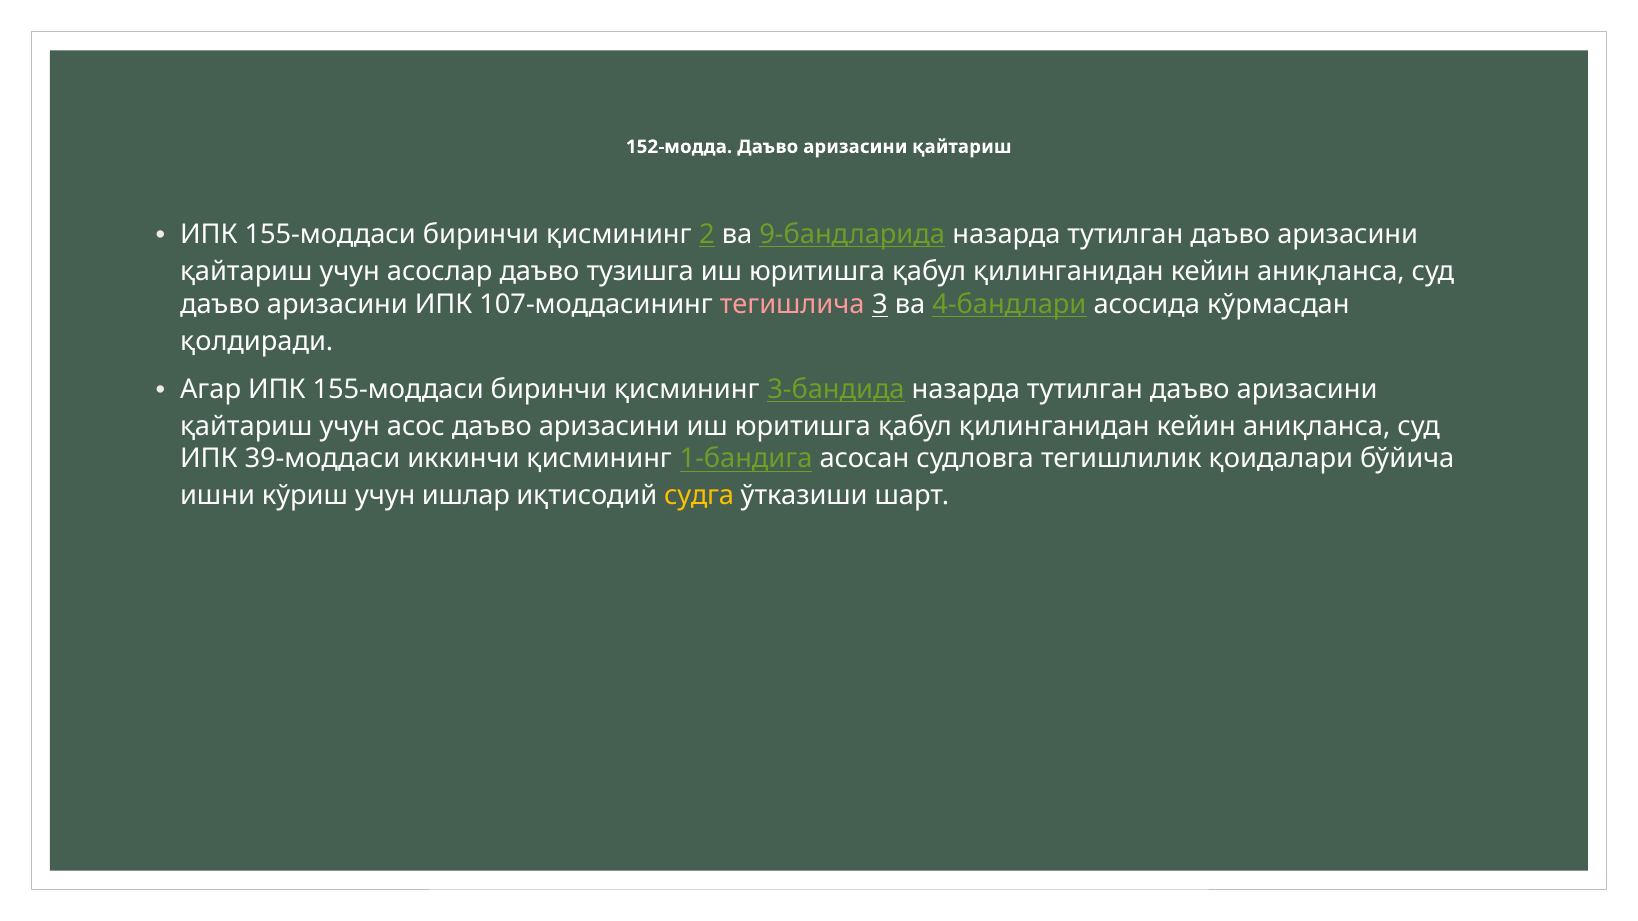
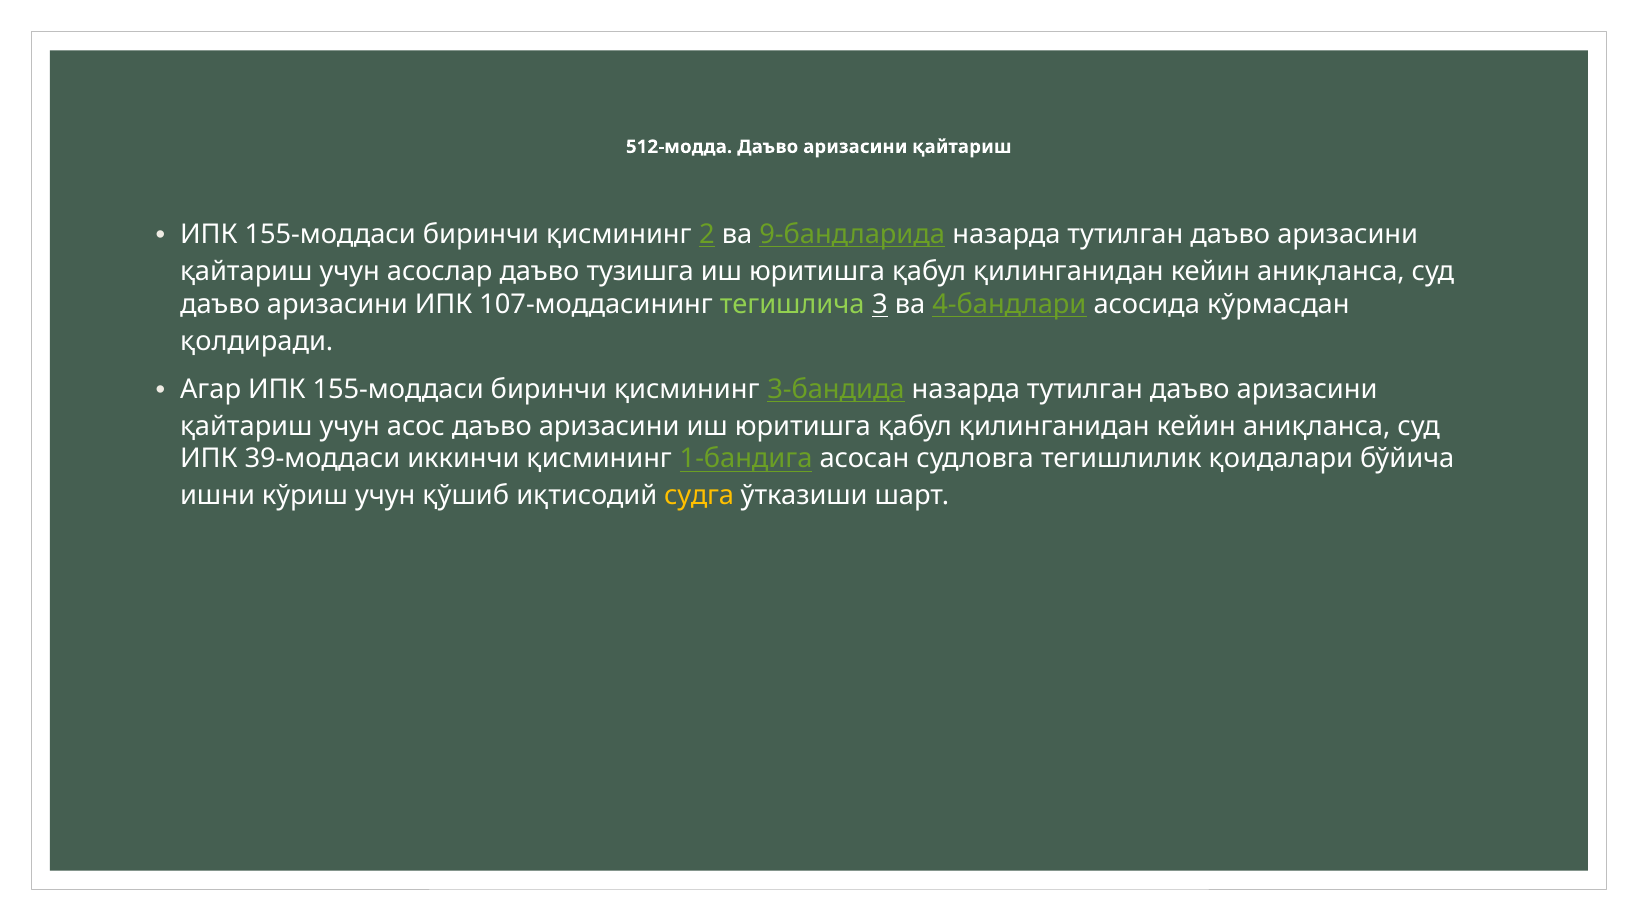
152-модда: 152-модда -> 512-модда
тегишлича colour: pink -> light green
ишлар: ишлар -> қўшиб
